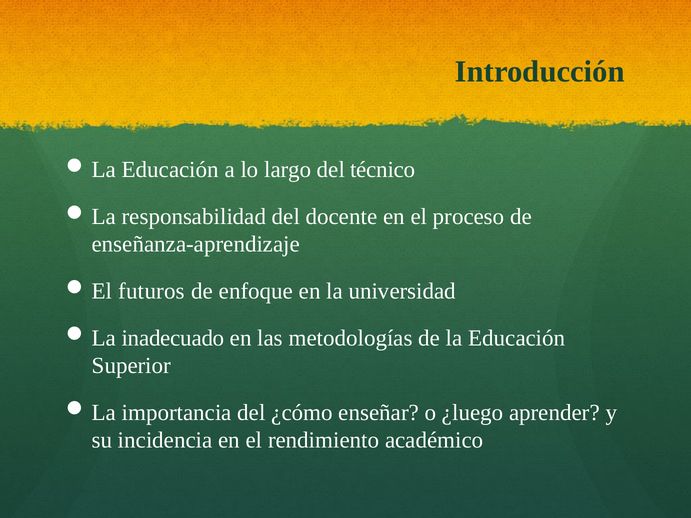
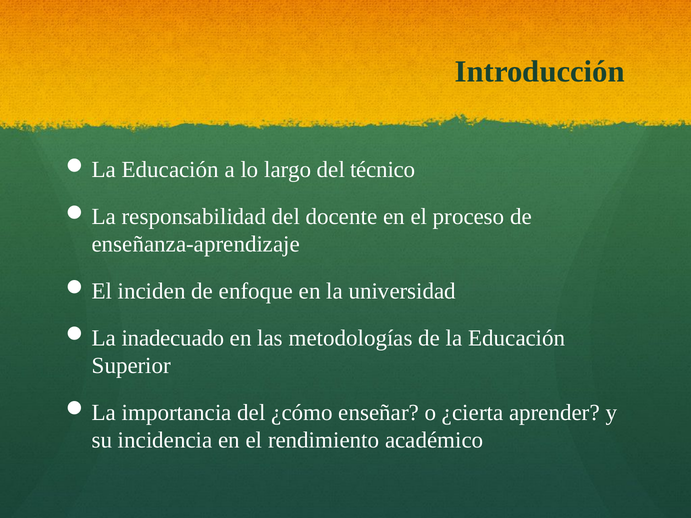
futuros: futuros -> inciden
¿luego: ¿luego -> ¿cierta
